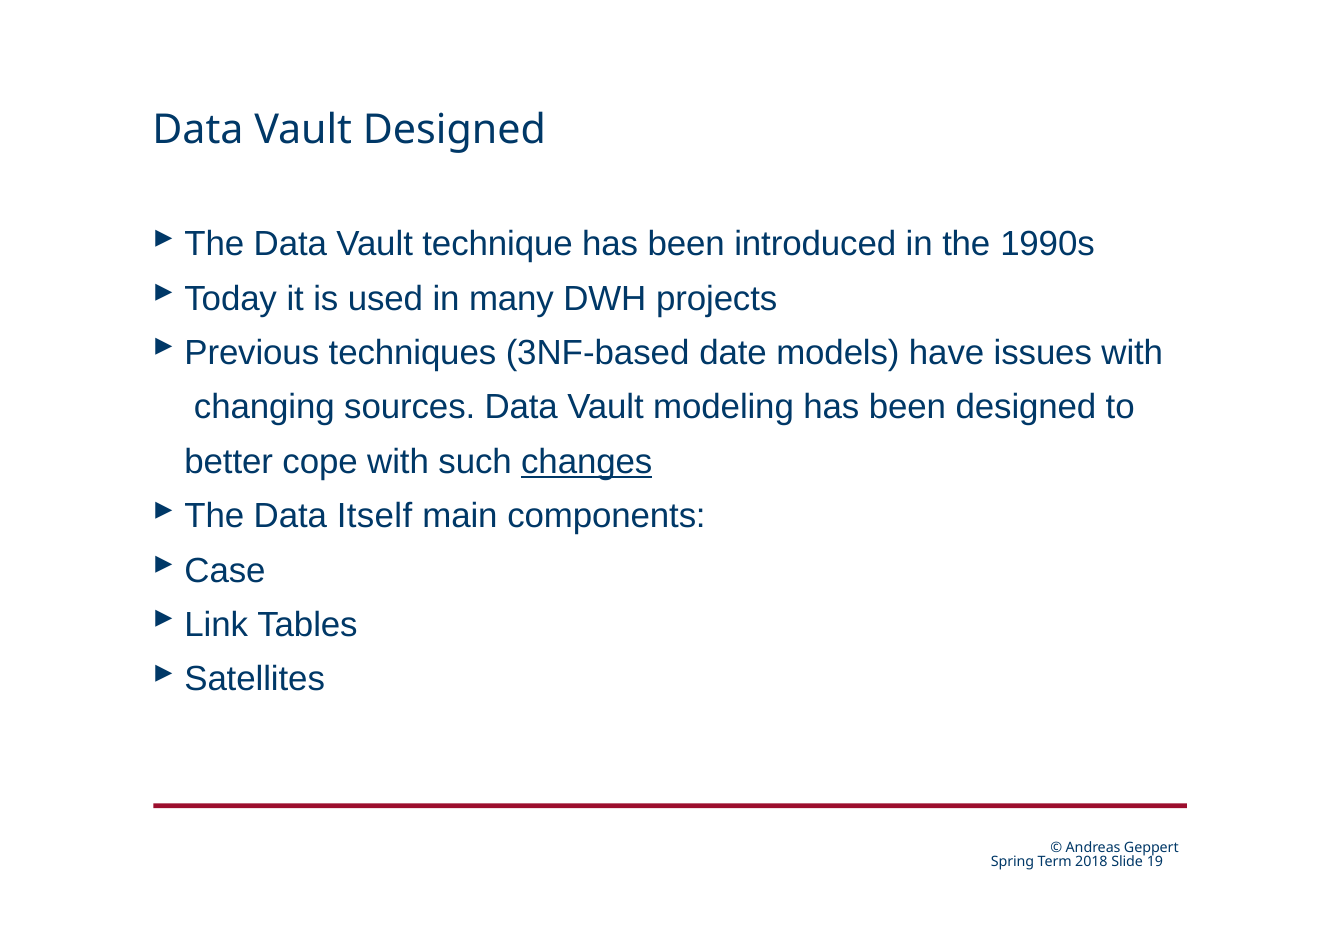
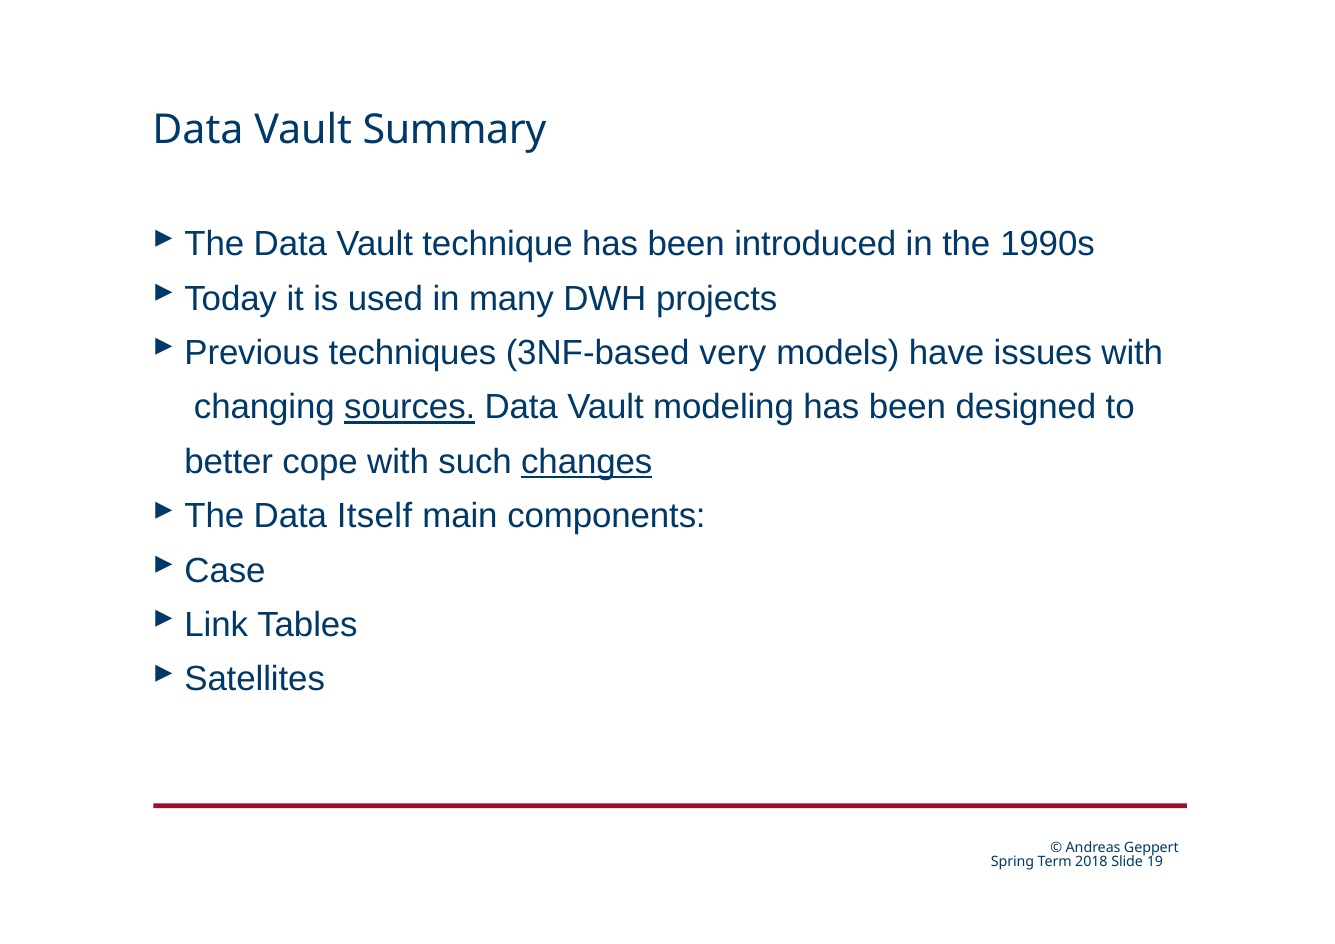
Vault Designed: Designed -> Summary
date: date -> very
sources underline: none -> present
